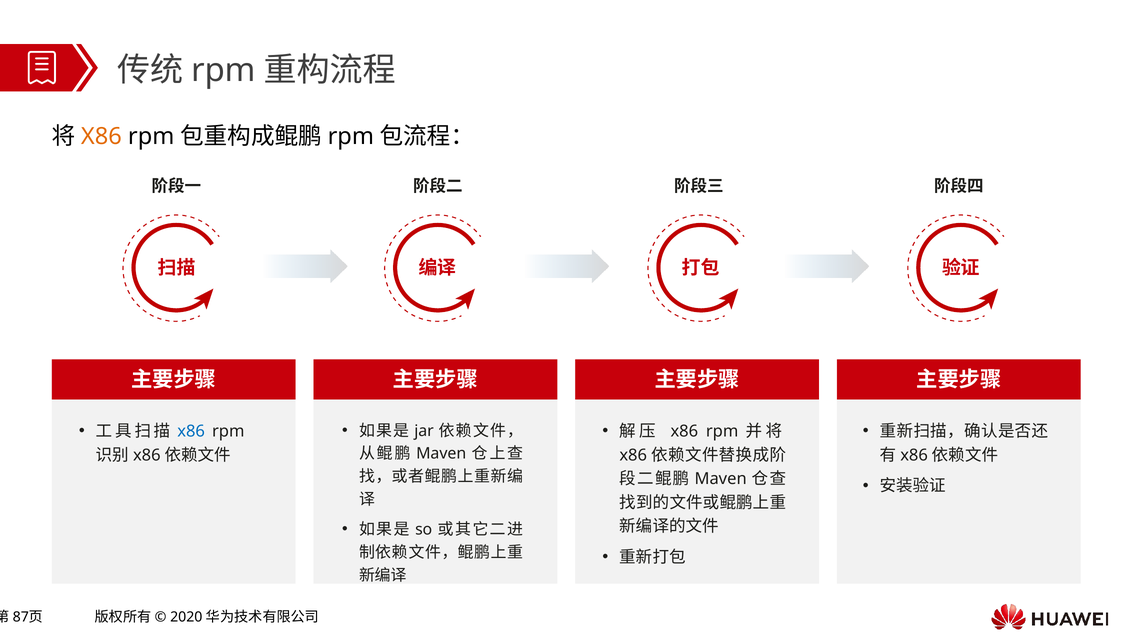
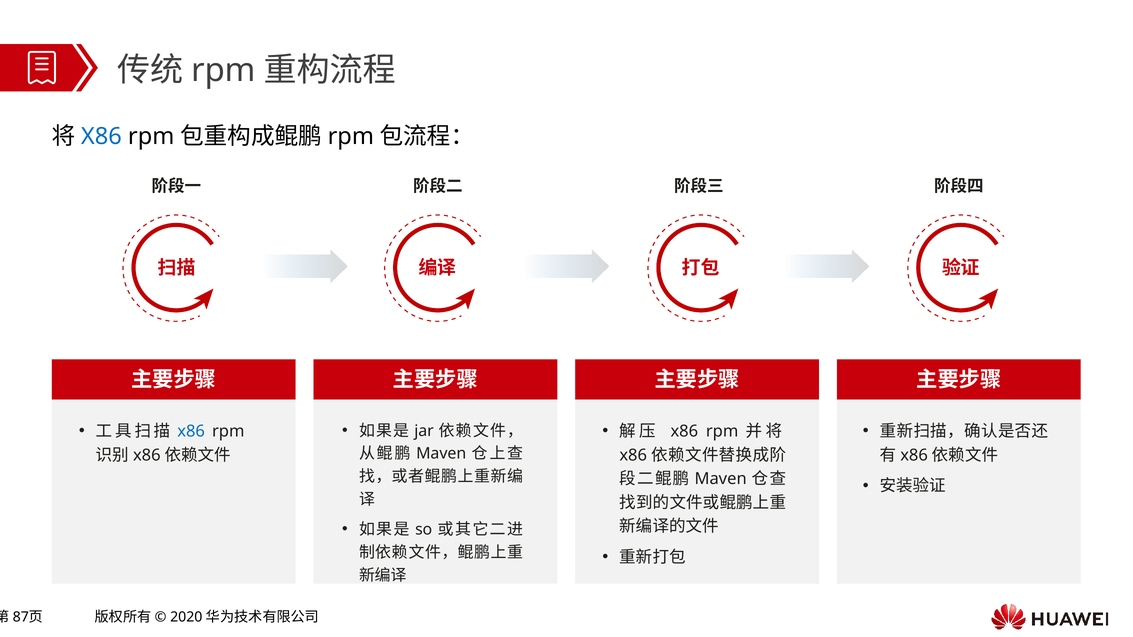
X86 at (101, 136) colour: orange -> blue
